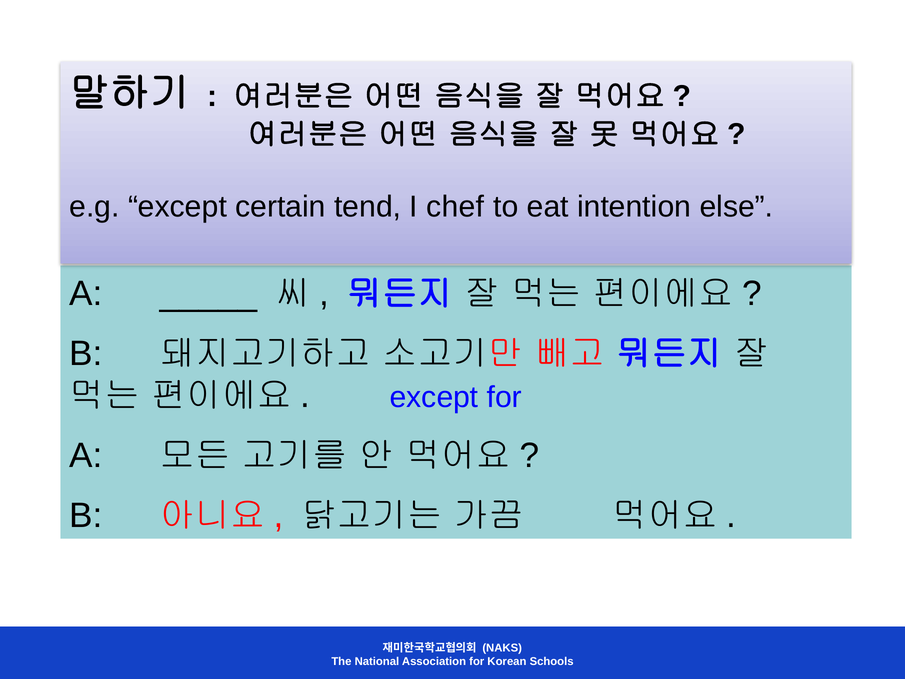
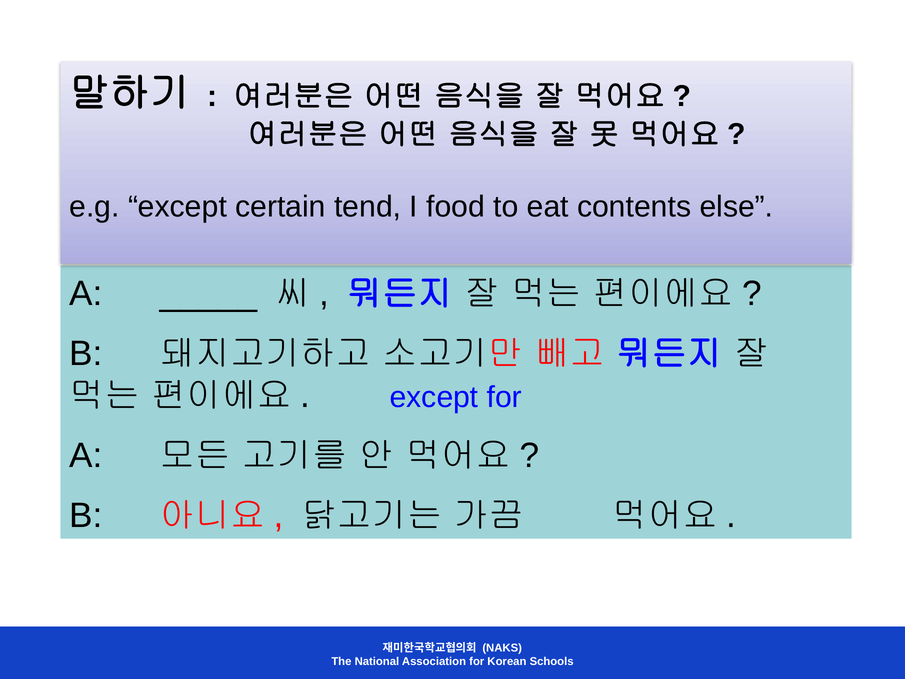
chef: chef -> food
intention: intention -> contents
